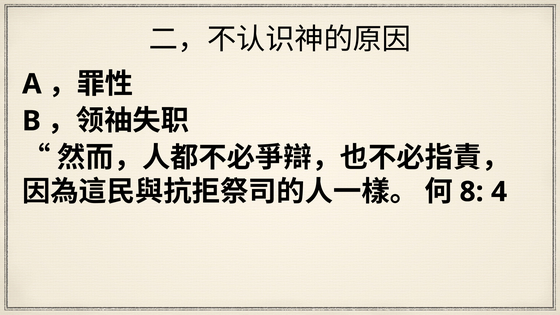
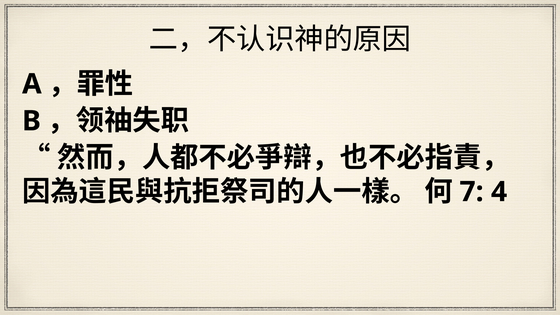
8: 8 -> 7
